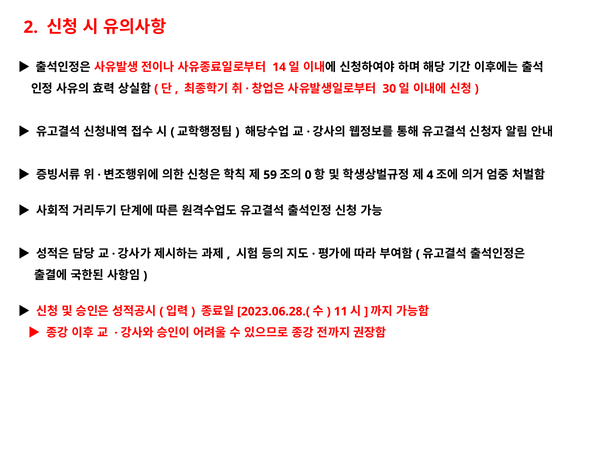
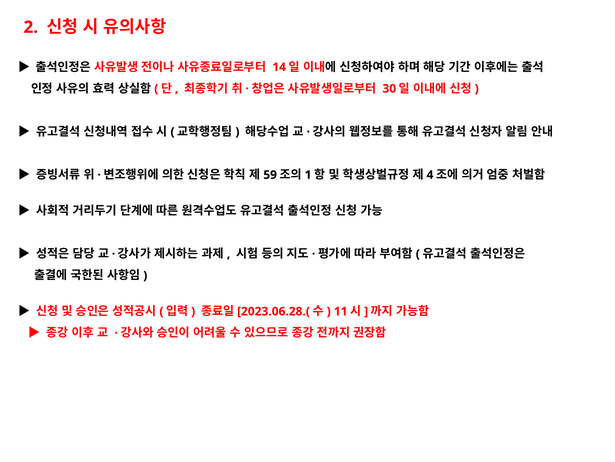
0: 0 -> 1
